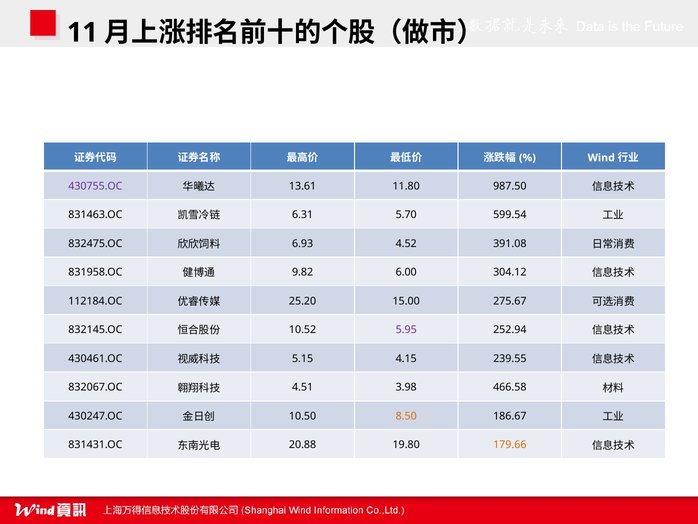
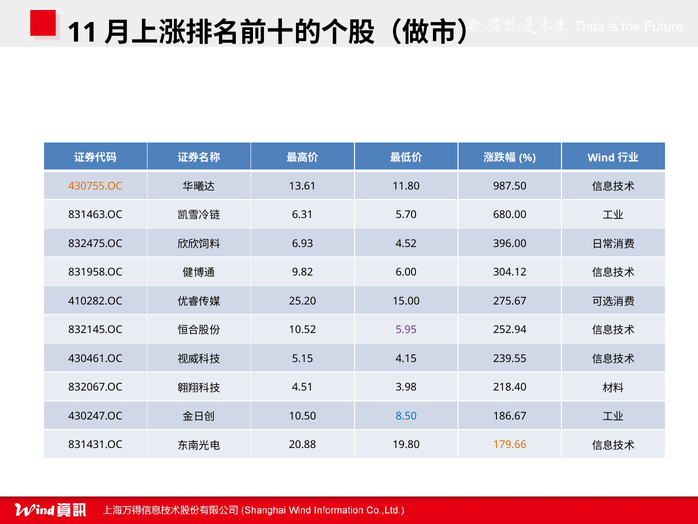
430755.OC colour: purple -> orange
599.54: 599.54 -> 680.00
391.08: 391.08 -> 396.00
112184.OC: 112184.OC -> 410282.OC
466.58: 466.58 -> 218.40
8.50 colour: orange -> blue
